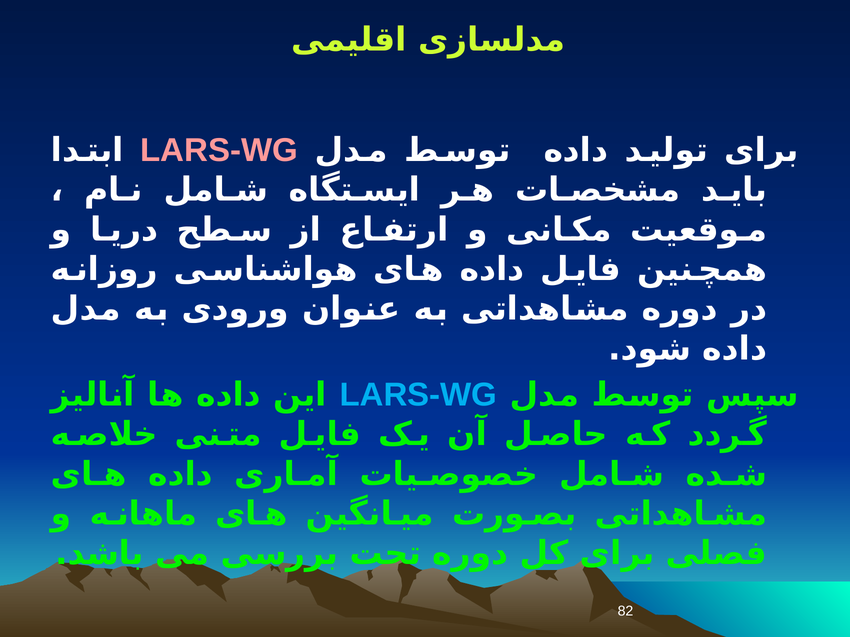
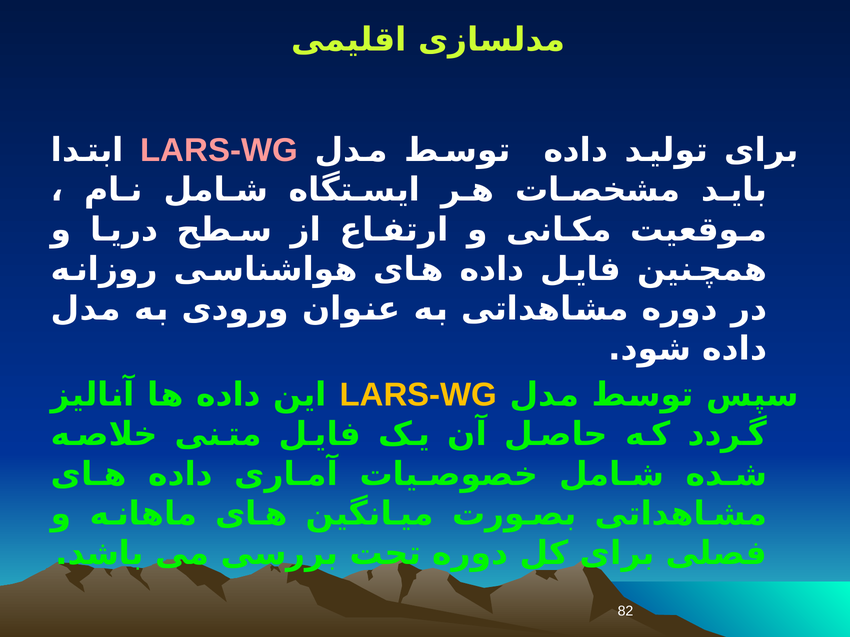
LARS-WG at (418, 395) colour: light blue -> yellow
